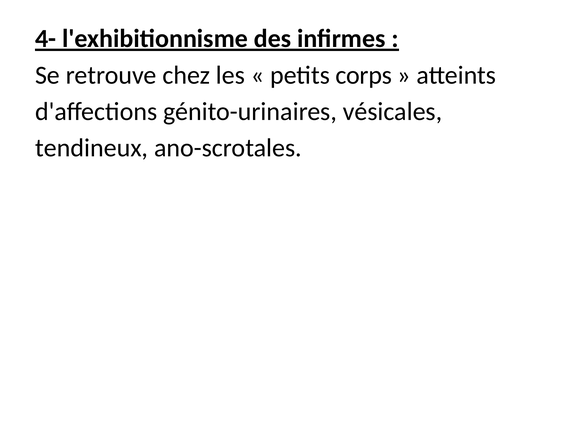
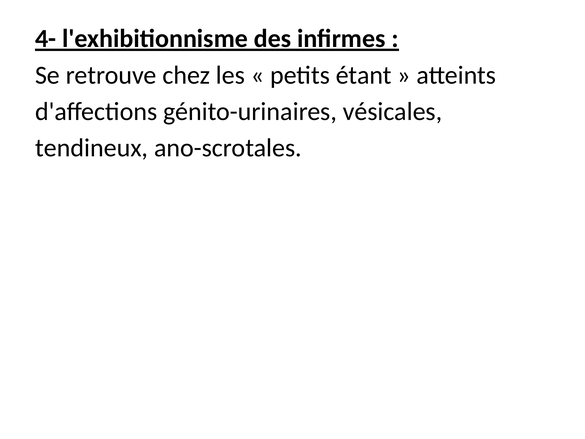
corps: corps -> étant
